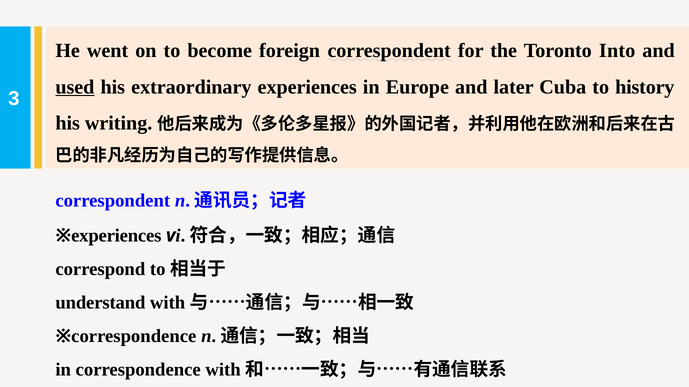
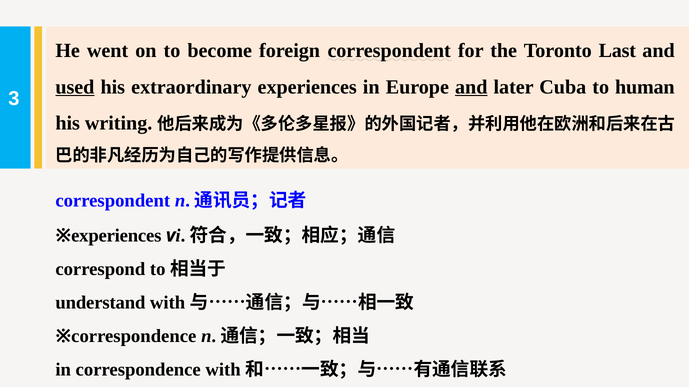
Into: Into -> Last
and at (471, 87) underline: none -> present
history: history -> human
